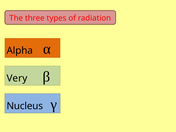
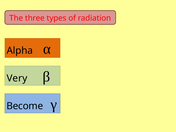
Nucleus: Nucleus -> Become
